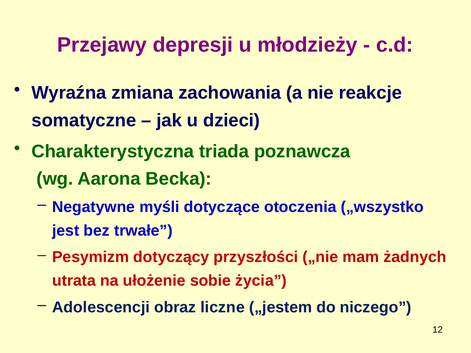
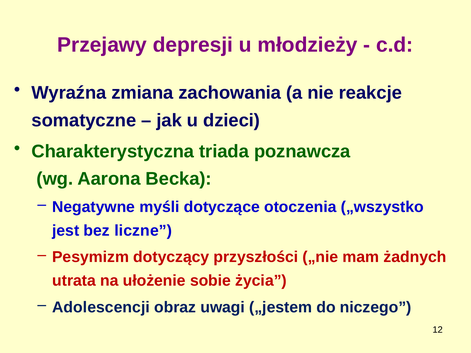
trwałe: trwałe -> liczne
liczne: liczne -> uwagi
